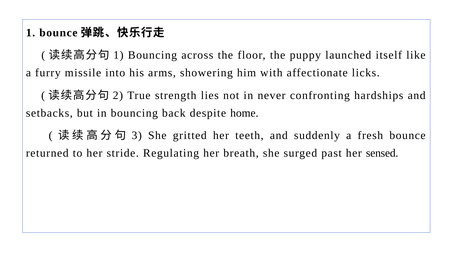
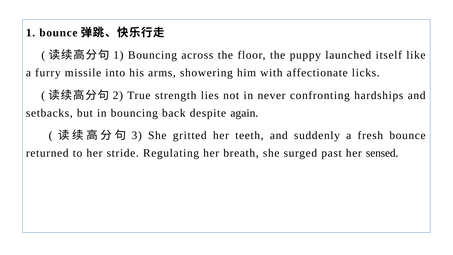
home: home -> again
